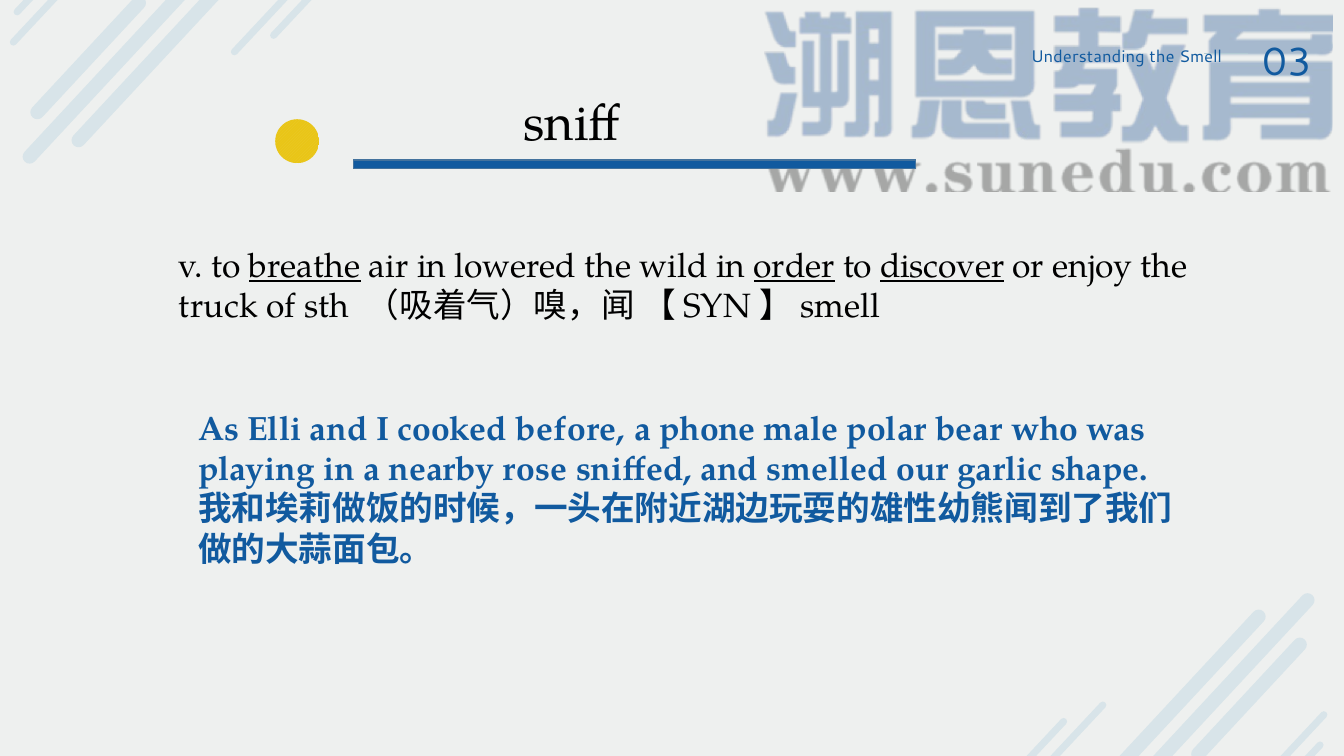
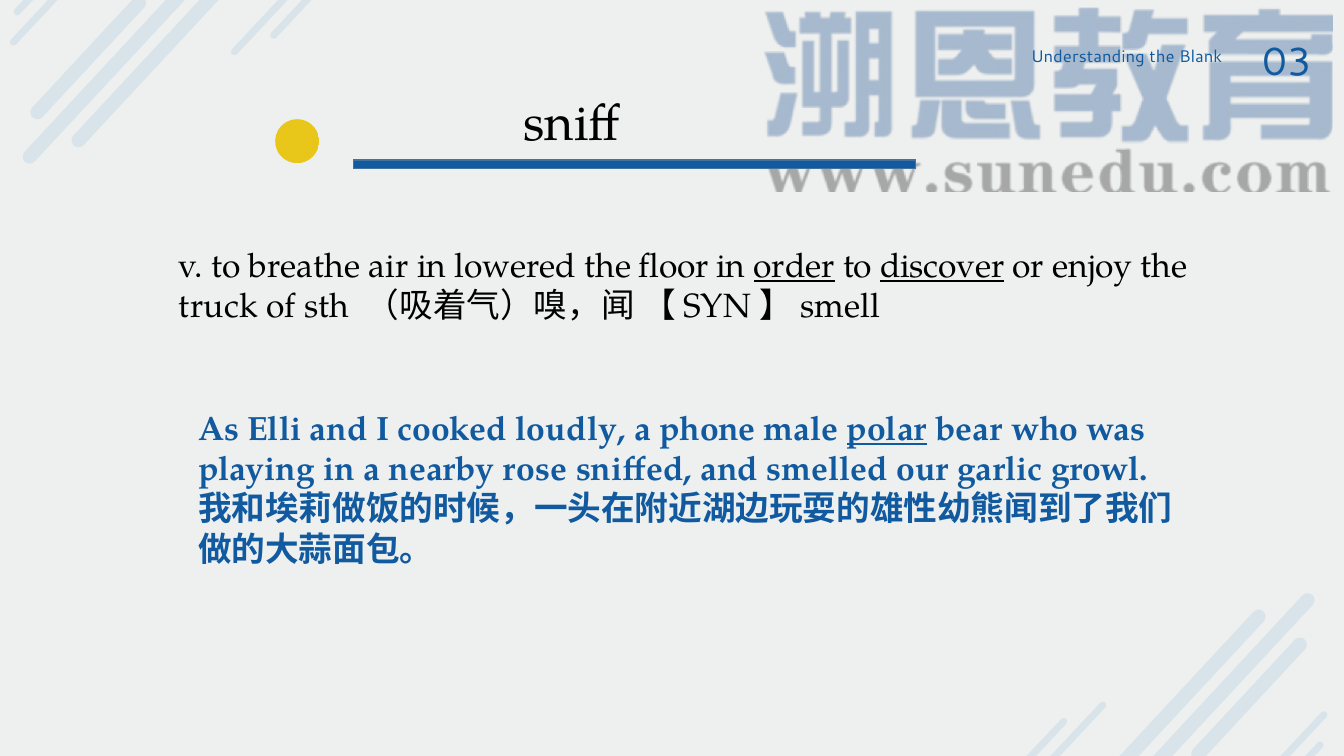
the Smell: Smell -> Blank
breathe underline: present -> none
wild: wild -> floor
before: before -> loudly
polar underline: none -> present
shape: shape -> growl
